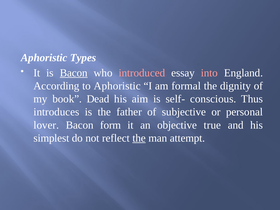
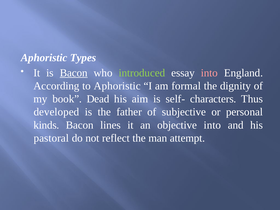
introduced colour: pink -> light green
conscious: conscious -> characters
introduces: introduces -> developed
lover: lover -> kinds
form: form -> lines
objective true: true -> into
simplest: simplest -> pastoral
the at (139, 138) underline: present -> none
